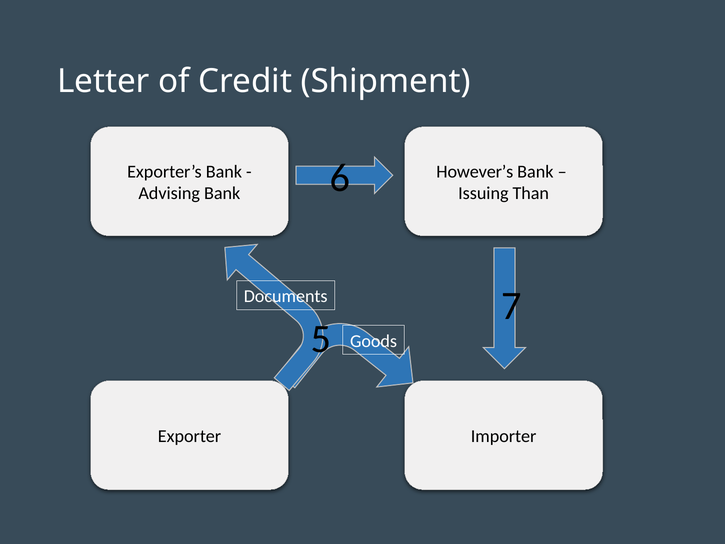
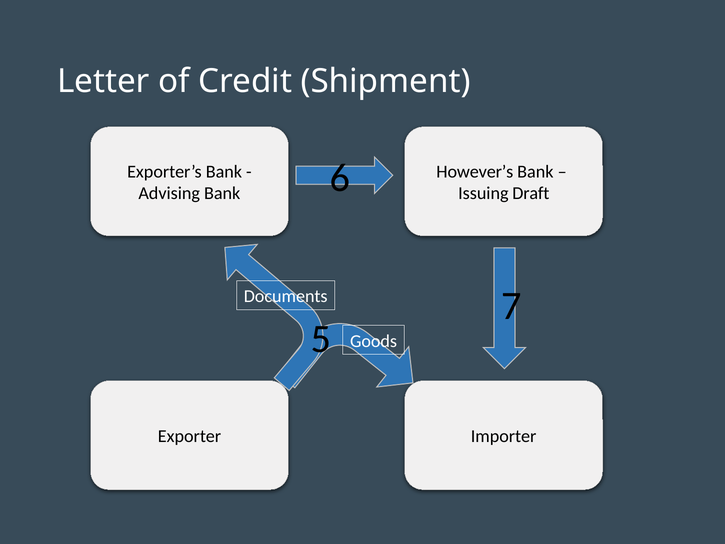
Than: Than -> Draft
